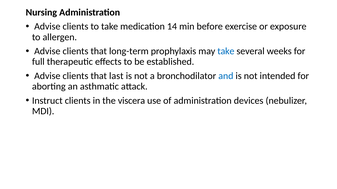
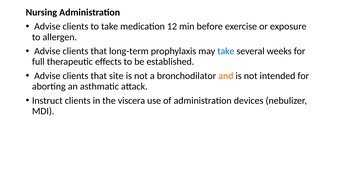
14: 14 -> 12
last: last -> site
and colour: blue -> orange
